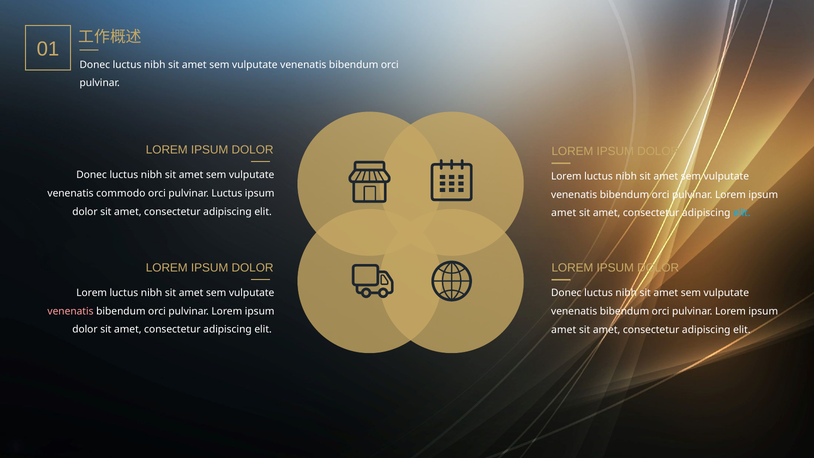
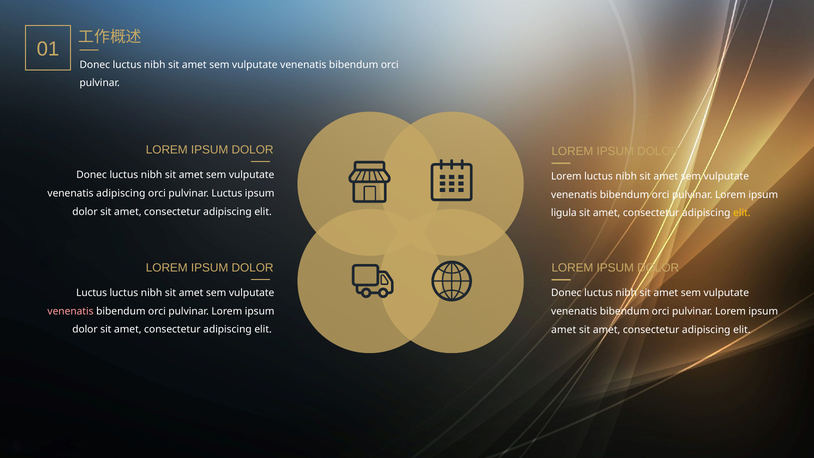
venenatis commodo: commodo -> adipiscing
amet at (564, 213): amet -> ligula
elit at (742, 213) colour: light blue -> yellow
Lorem at (92, 293): Lorem -> Luctus
